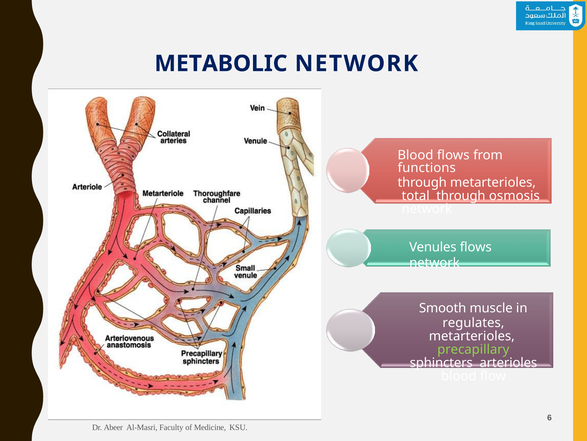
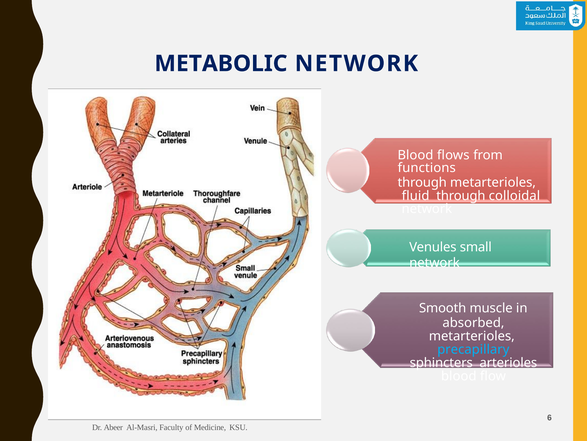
total: total -> fluid
osmosis: osmosis -> colloidal
Venules flows: flows -> small
regulates: regulates -> absorbed
precapillary colour: light green -> light blue
